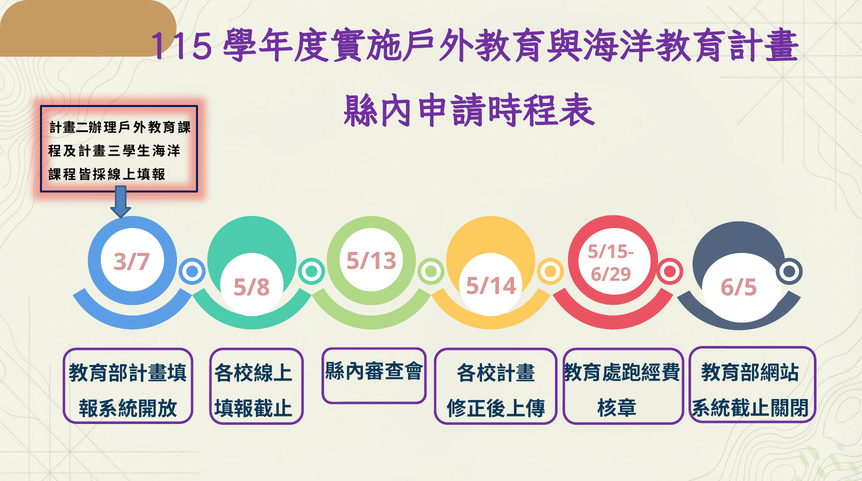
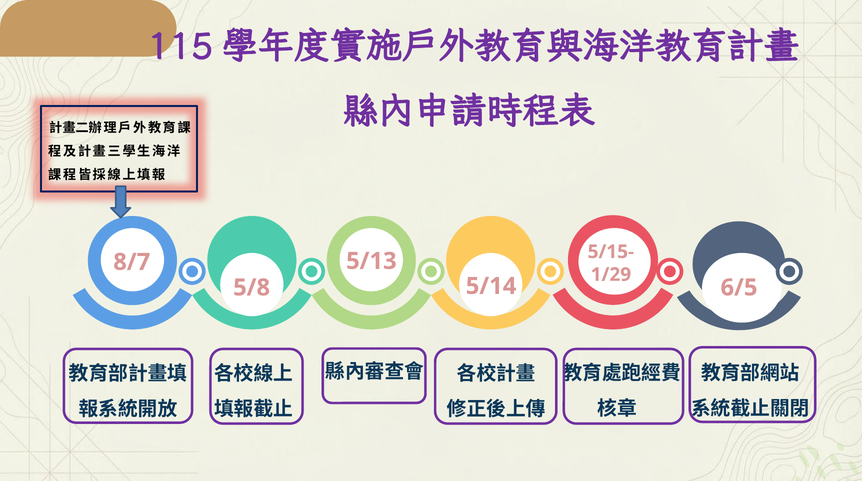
3/7: 3/7 -> 8/7
6/29: 6/29 -> 1/29
